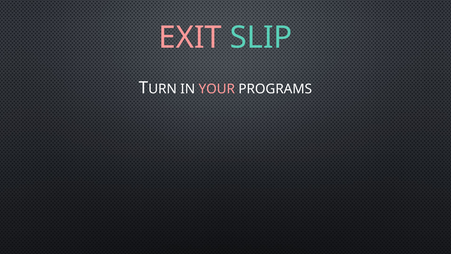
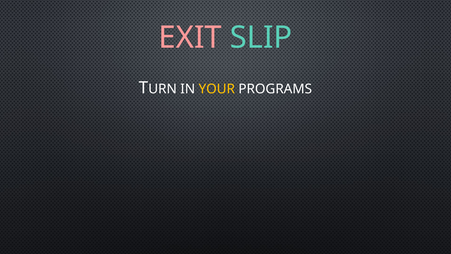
YOUR colour: pink -> yellow
